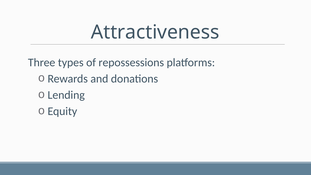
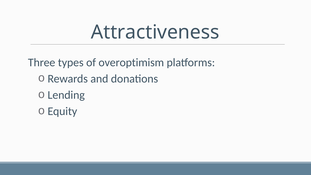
repossessions: repossessions -> overoptimism
